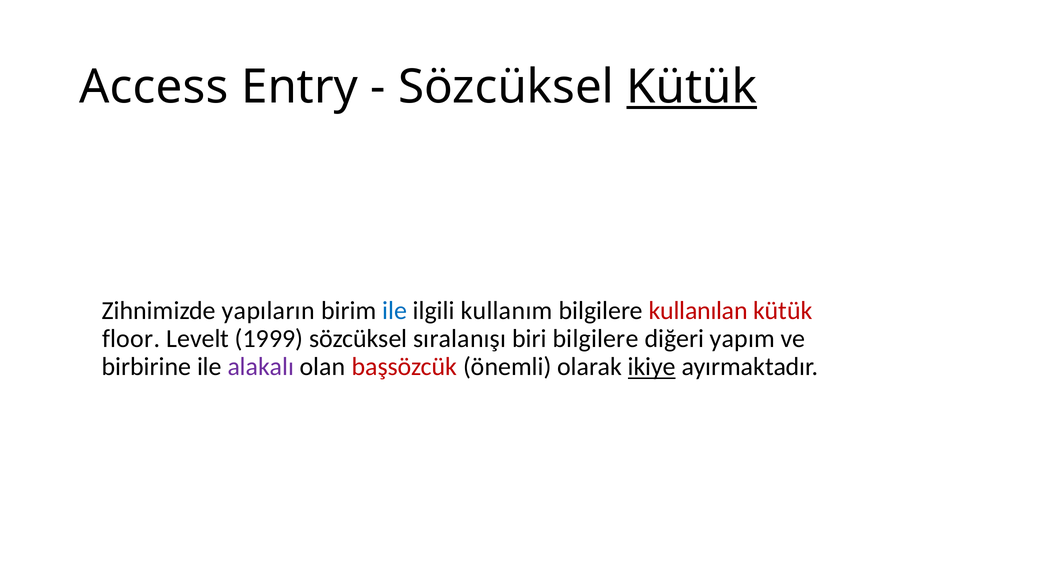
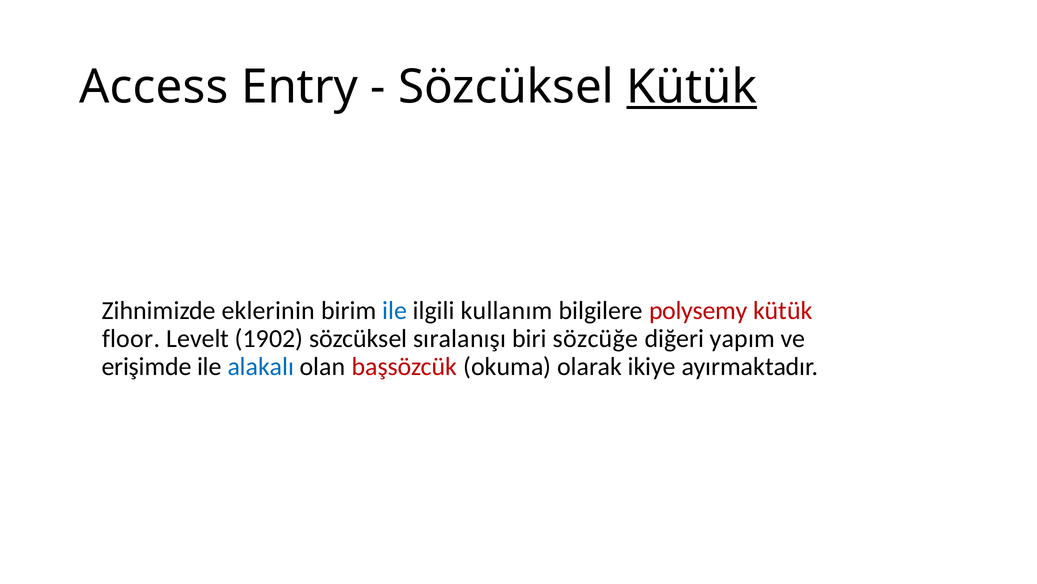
yapıların: yapıların -> eklerinin
kullanılan: kullanılan -> polysemy
1999: 1999 -> 1902
biri bilgilere: bilgilere -> sözcüğe
birbirine: birbirine -> erişimde
alakalı colour: purple -> blue
önemli: önemli -> okuma
ikiye underline: present -> none
